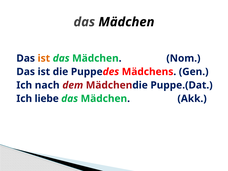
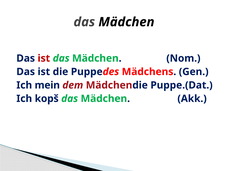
ist at (44, 58) colour: orange -> red
nach: nach -> mein
liebe: liebe -> kopš
